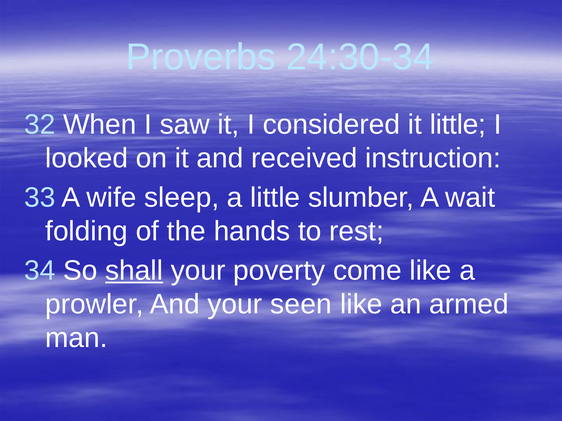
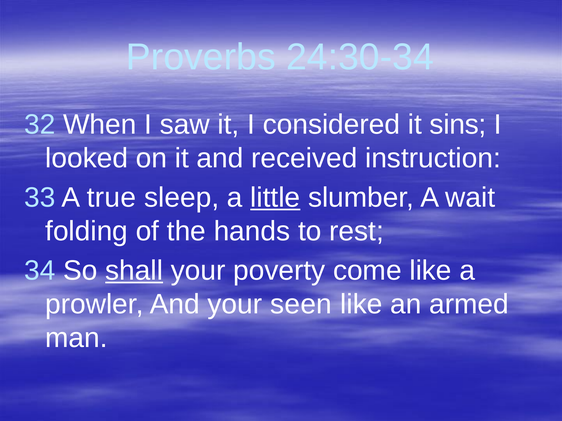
it little: little -> sins
wife: wife -> true
little at (275, 198) underline: none -> present
